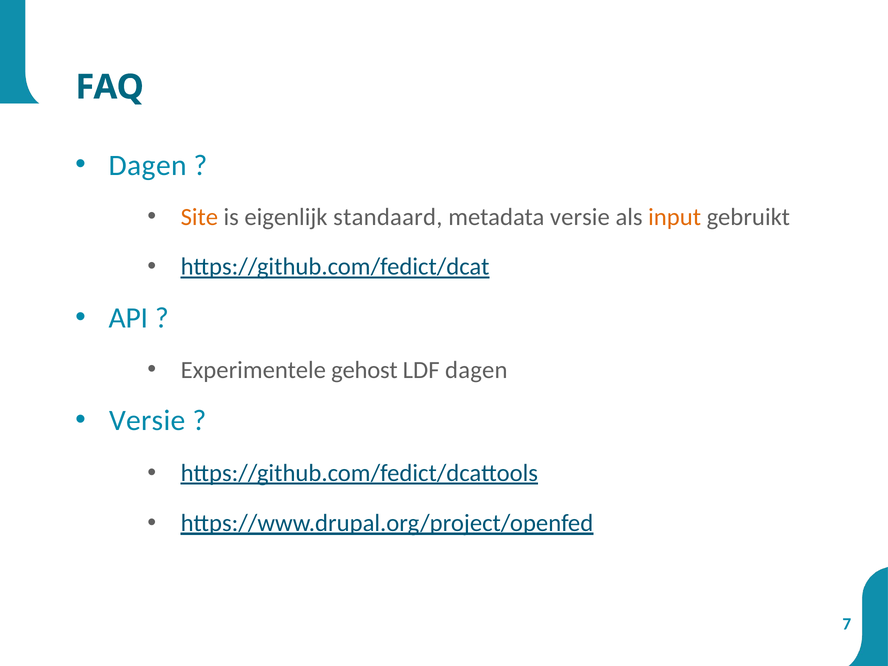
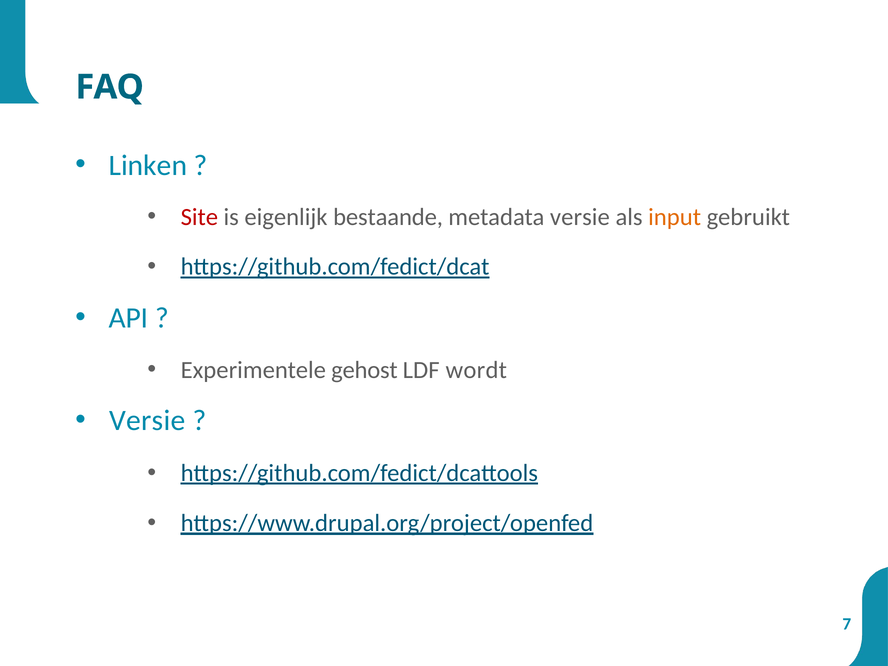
Dagen at (148, 165): Dagen -> Linken
Site colour: orange -> red
standaard: standaard -> bestaande
LDF dagen: dagen -> wordt
